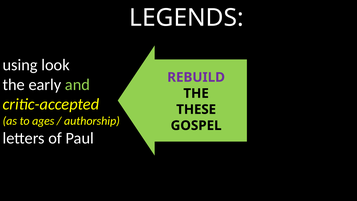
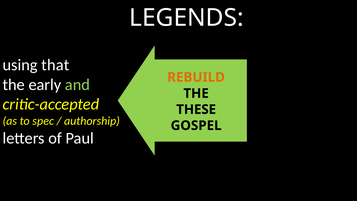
look: look -> that
REBUILD colour: purple -> orange
ages: ages -> spec
